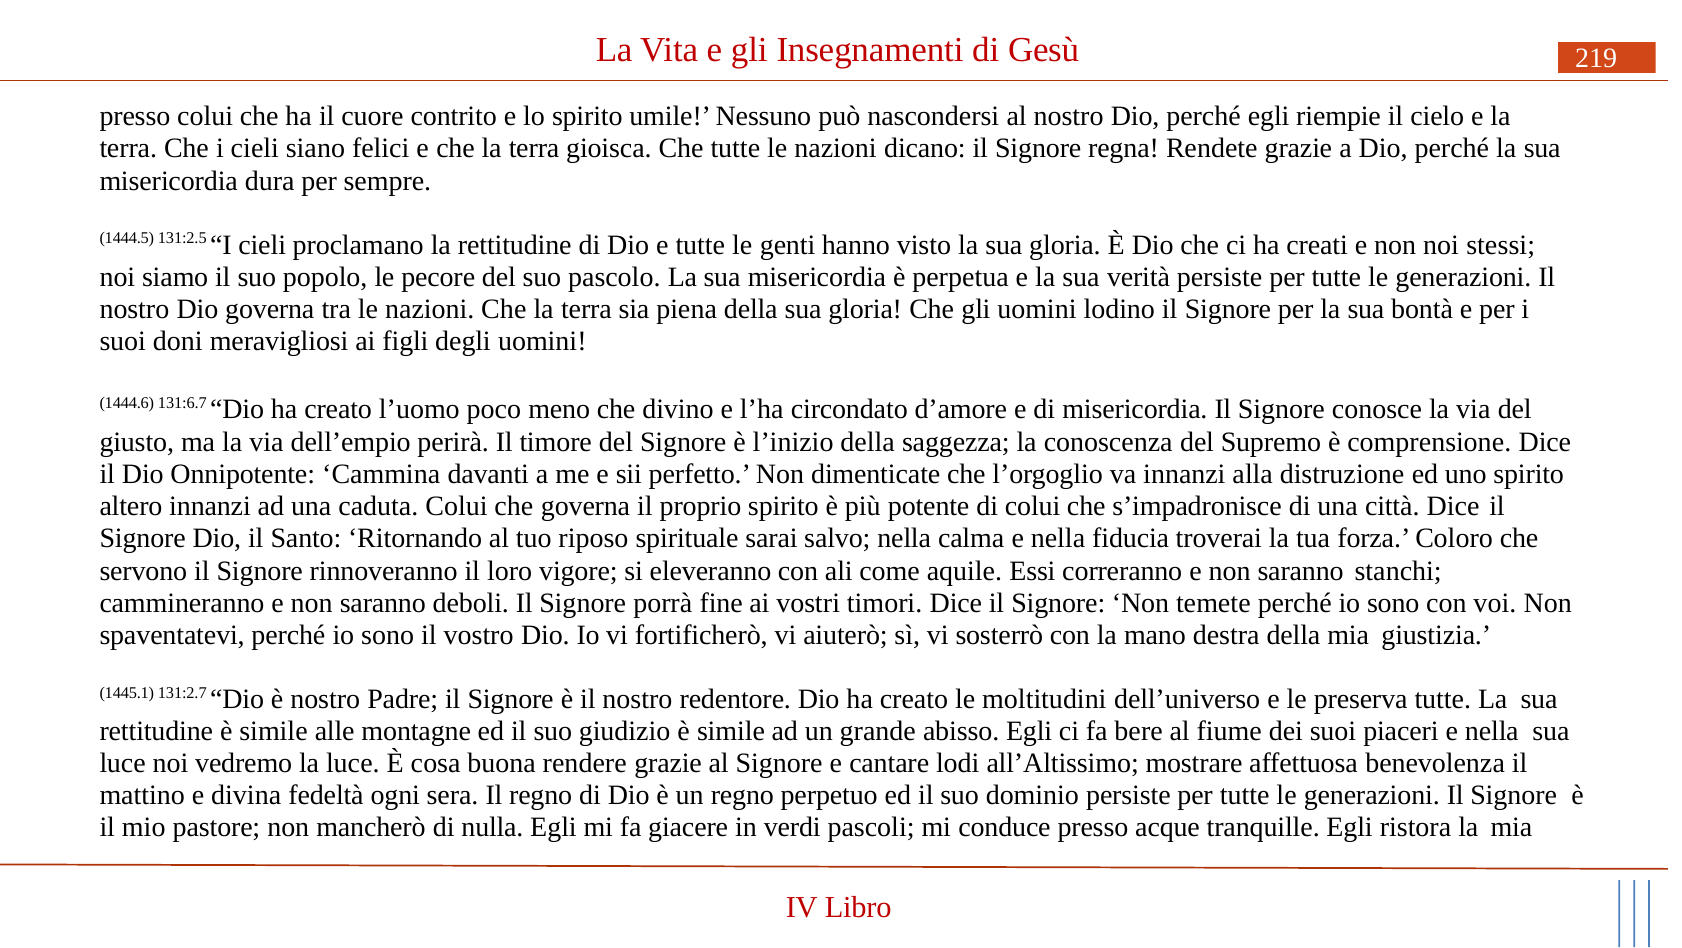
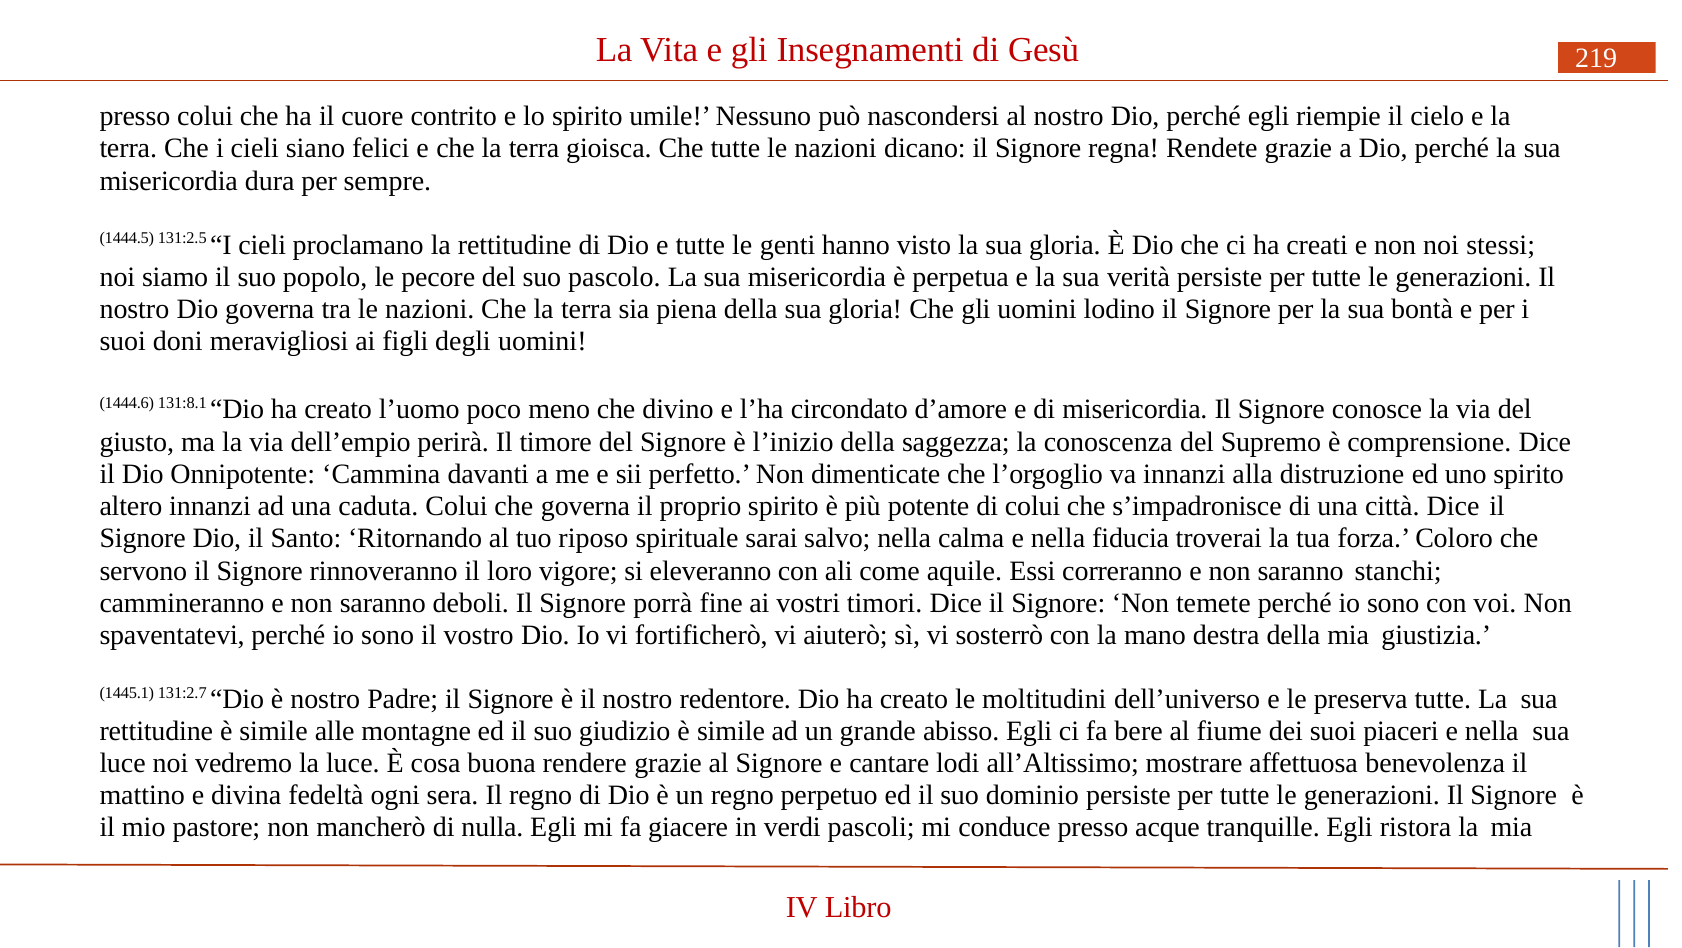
131:6.7: 131:6.7 -> 131:8.1
